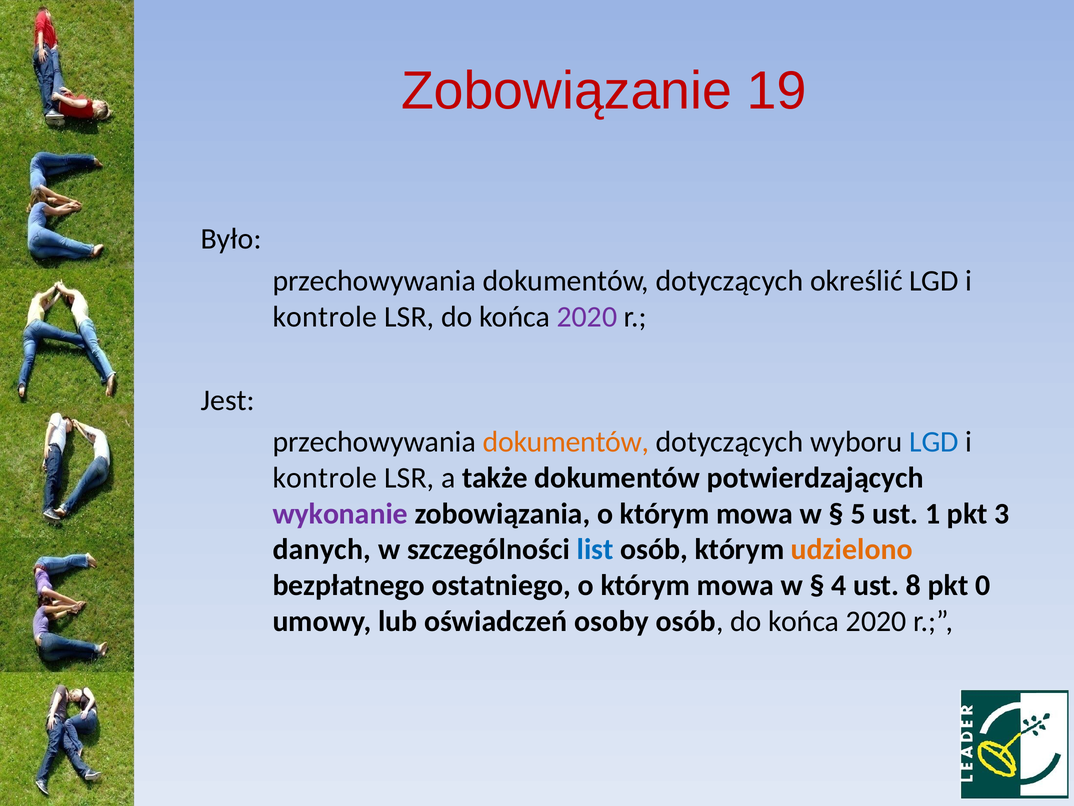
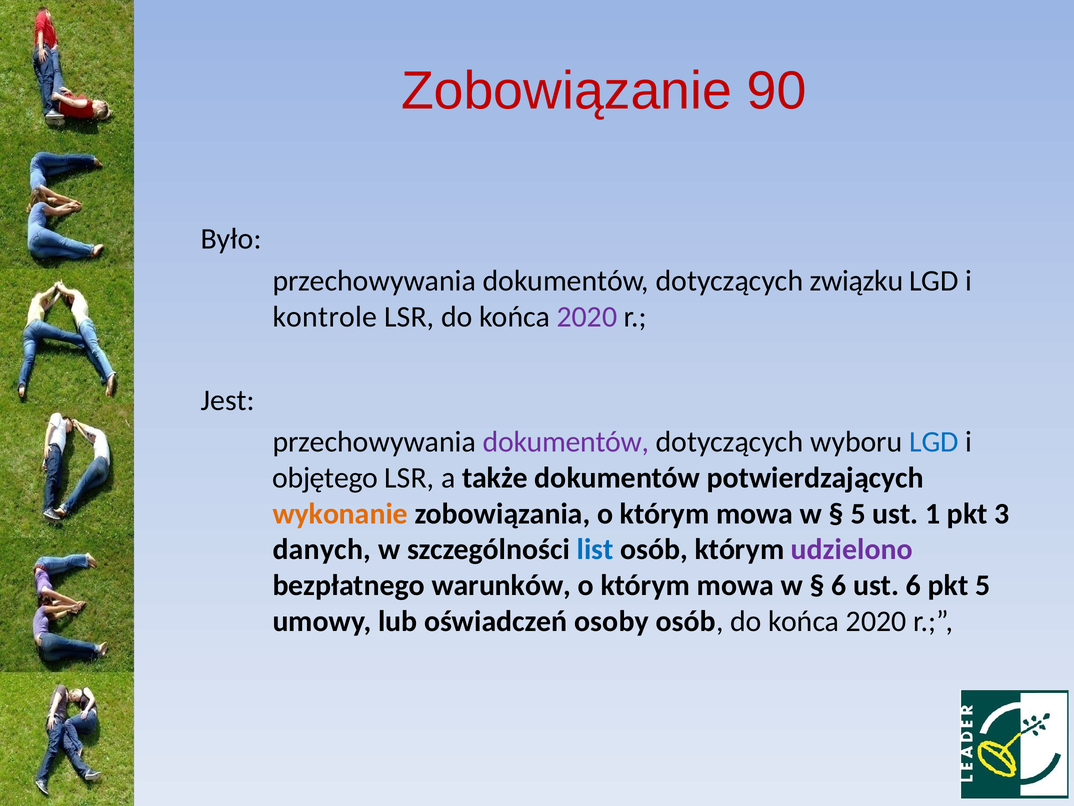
19: 19 -> 90
określić: określić -> związku
dokumentów at (566, 442) colour: orange -> purple
kontrole at (325, 478): kontrole -> objętego
wykonanie colour: purple -> orange
udzielono colour: orange -> purple
ostatniego: ostatniego -> warunków
4 at (839, 585): 4 -> 6
ust 8: 8 -> 6
pkt 0: 0 -> 5
